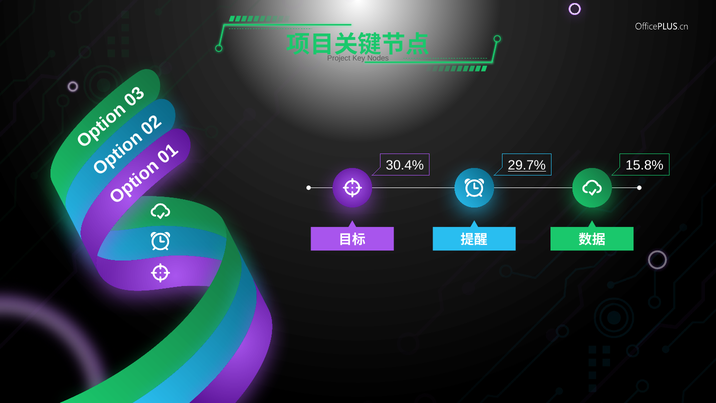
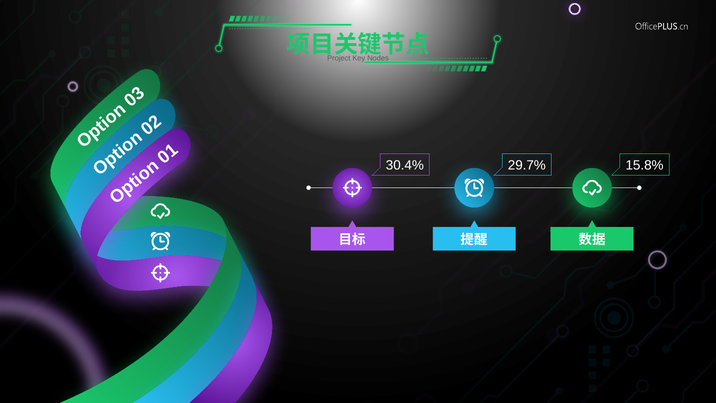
29.7% underline: present -> none
